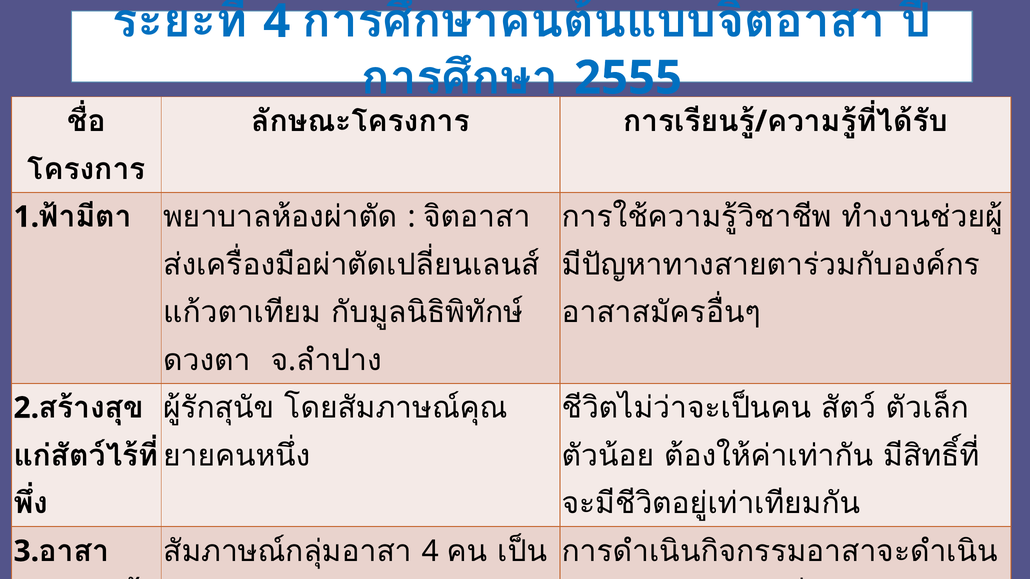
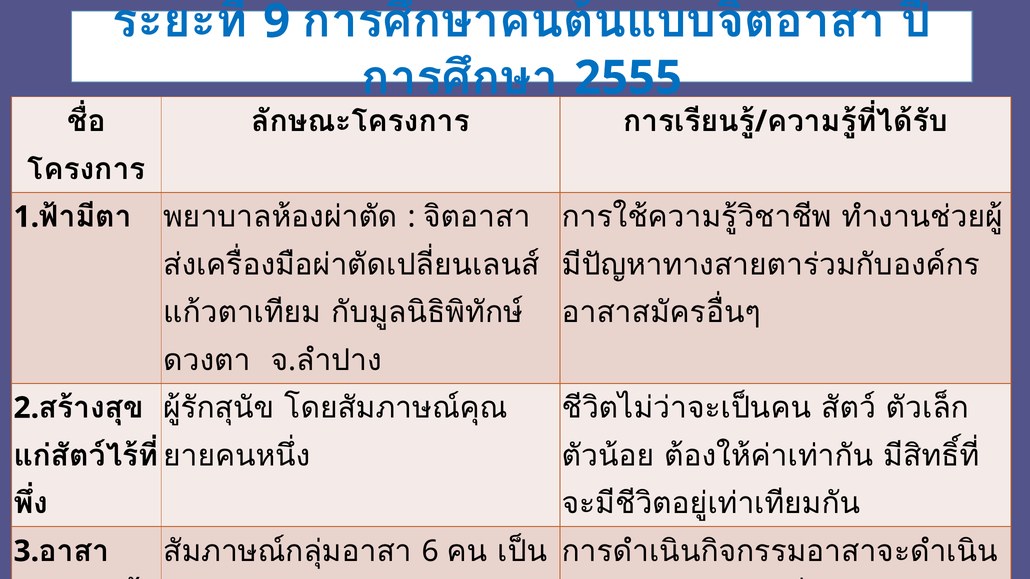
4 at (277, 21): 4 -> 9
4 at (430, 552): 4 -> 6
